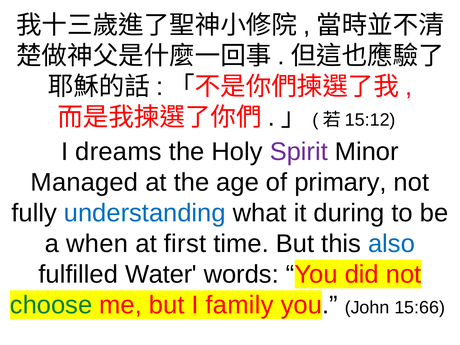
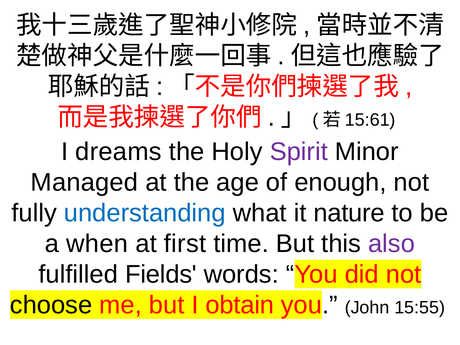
15:12: 15:12 -> 15:61
primary: primary -> enough
during: during -> nature
also colour: blue -> purple
Water: Water -> Fields
choose colour: green -> black
family: family -> obtain
15:66: 15:66 -> 15:55
